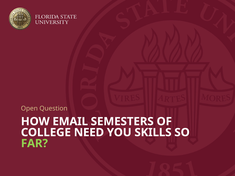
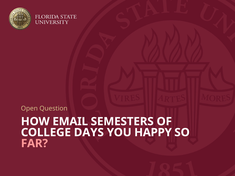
NEED: NEED -> DAYS
SKILLS: SKILLS -> HAPPY
FAR colour: light green -> pink
